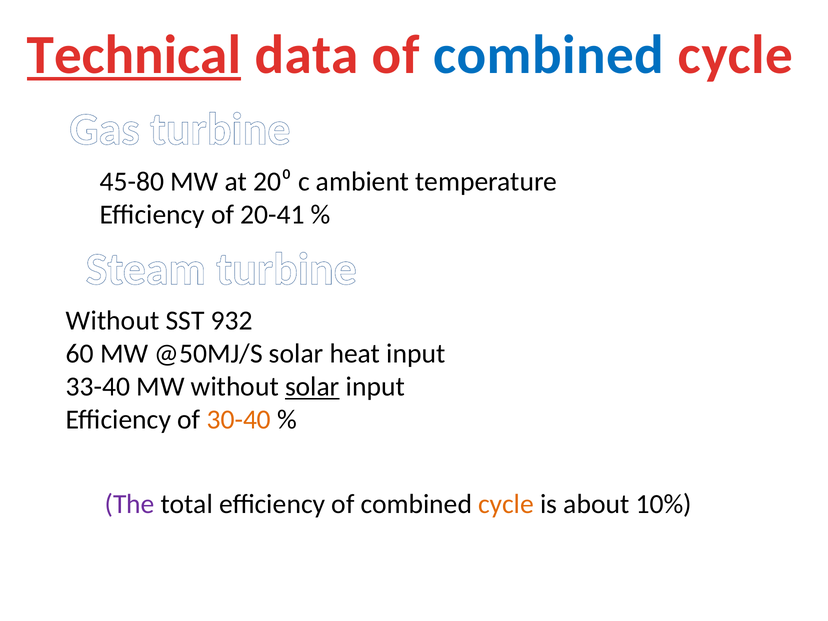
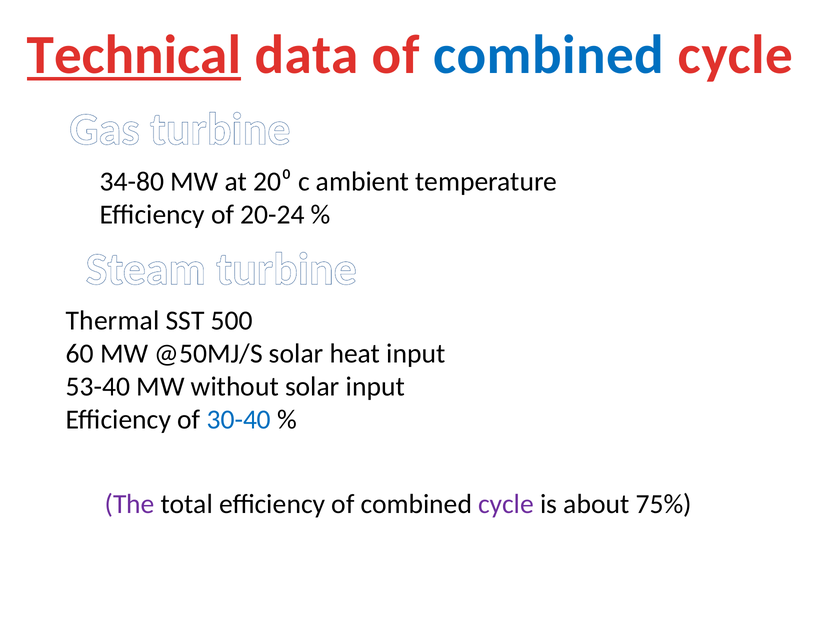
45-80: 45-80 -> 34-80
20-41: 20-41 -> 20-24
Without at (113, 320): Without -> Thermal
932: 932 -> 500
33-40: 33-40 -> 53-40
solar at (312, 387) underline: present -> none
30-40 colour: orange -> blue
cycle at (506, 504) colour: orange -> purple
10%: 10% -> 75%
